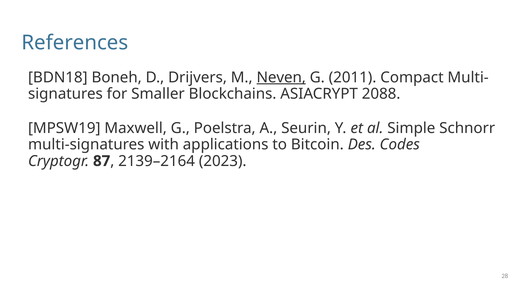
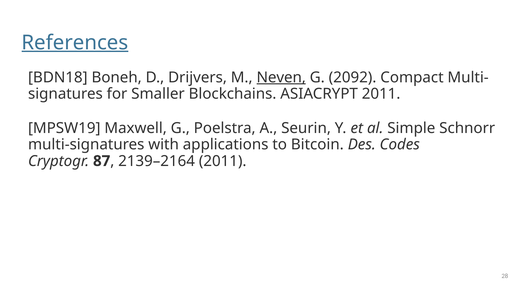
References underline: none -> present
2011: 2011 -> 2092
ASIACRYPT 2088: 2088 -> 2011
2139–2164 2023: 2023 -> 2011
